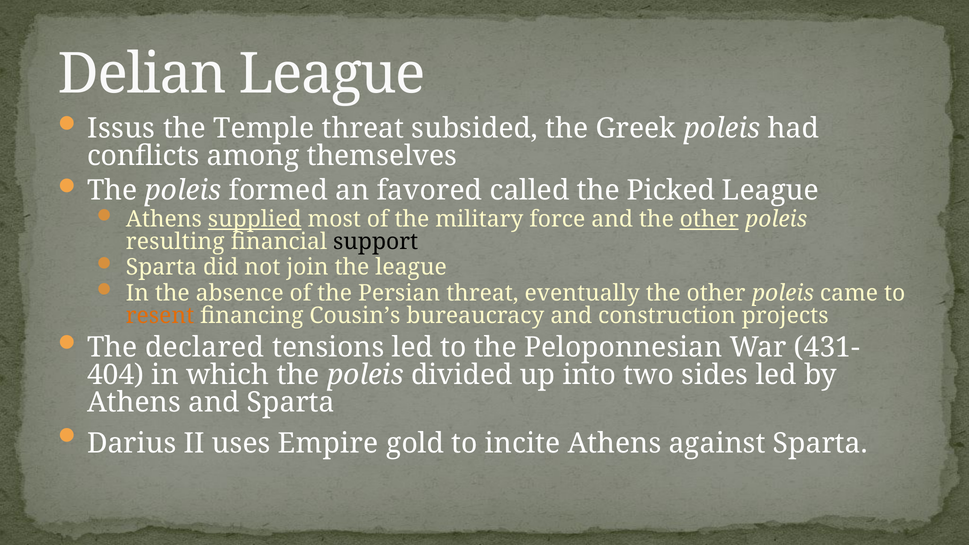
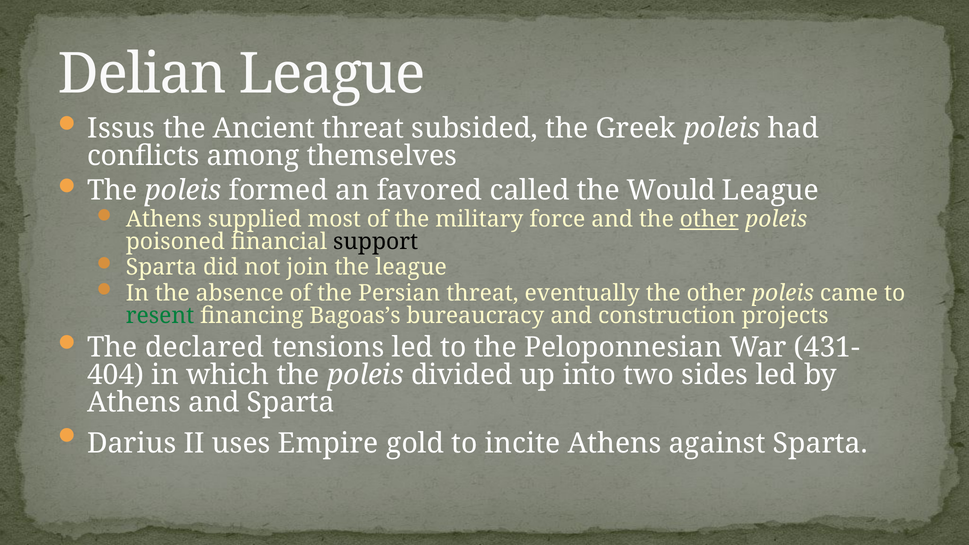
Temple: Temple -> Ancient
Picked: Picked -> Would
supplied underline: present -> none
resulting: resulting -> poisoned
resent colour: orange -> green
Cousin’s: Cousin’s -> Bagoas’s
